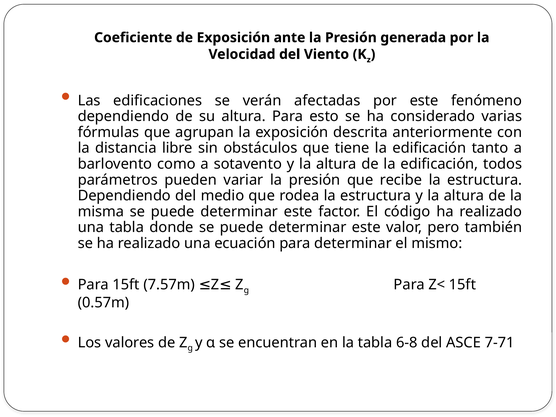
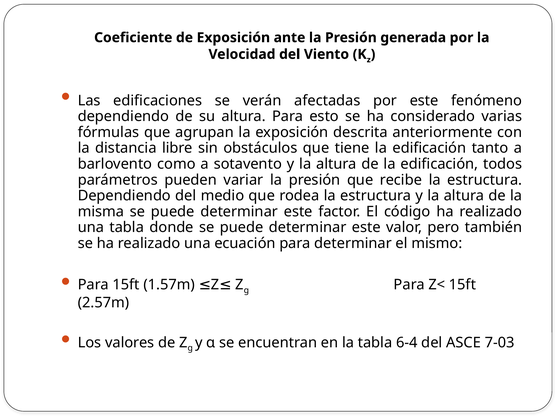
7.57m: 7.57m -> 1.57m
0.57m: 0.57m -> 2.57m
6-8: 6-8 -> 6-4
7-71: 7-71 -> 7-03
